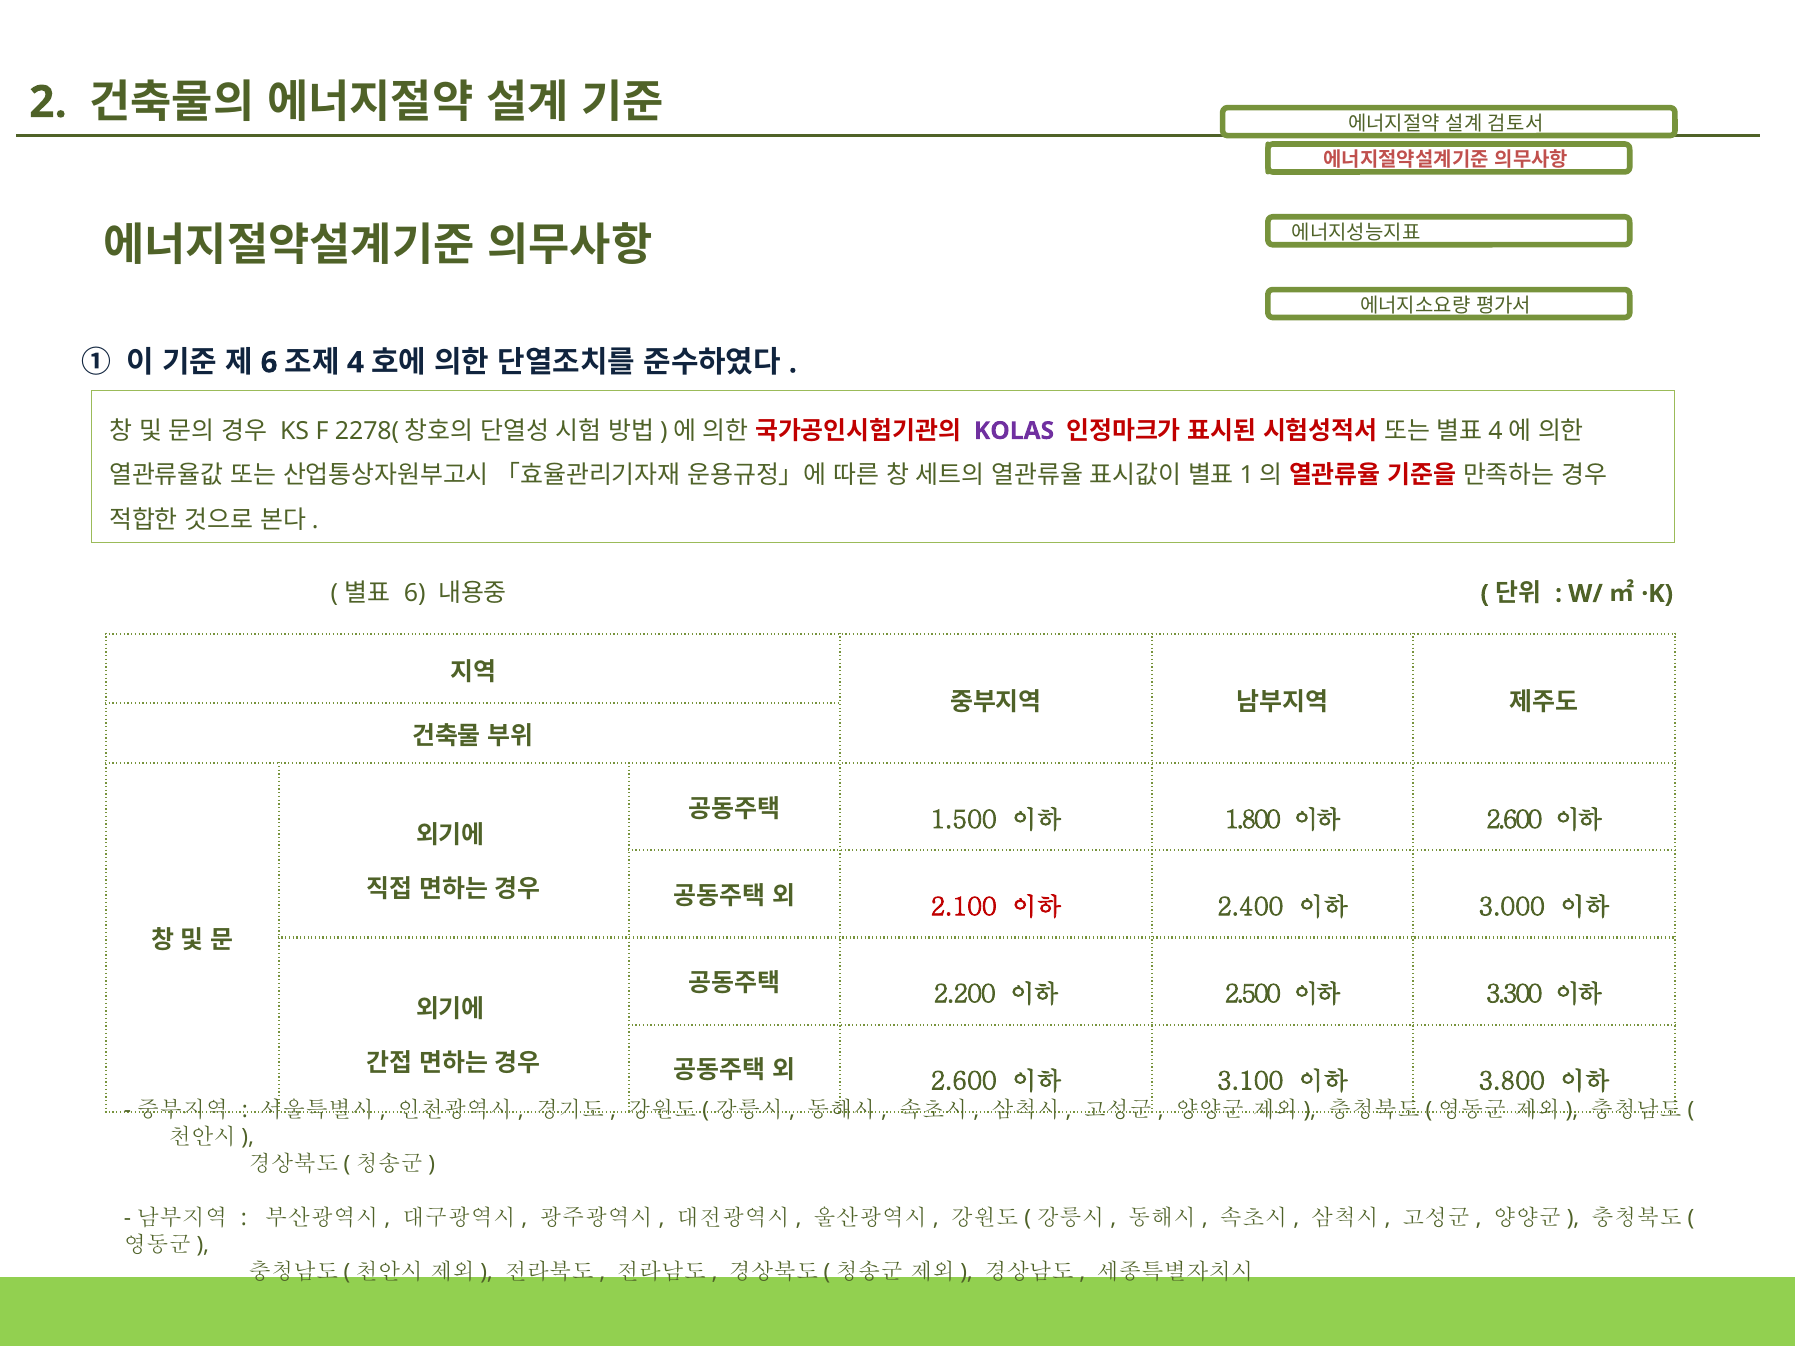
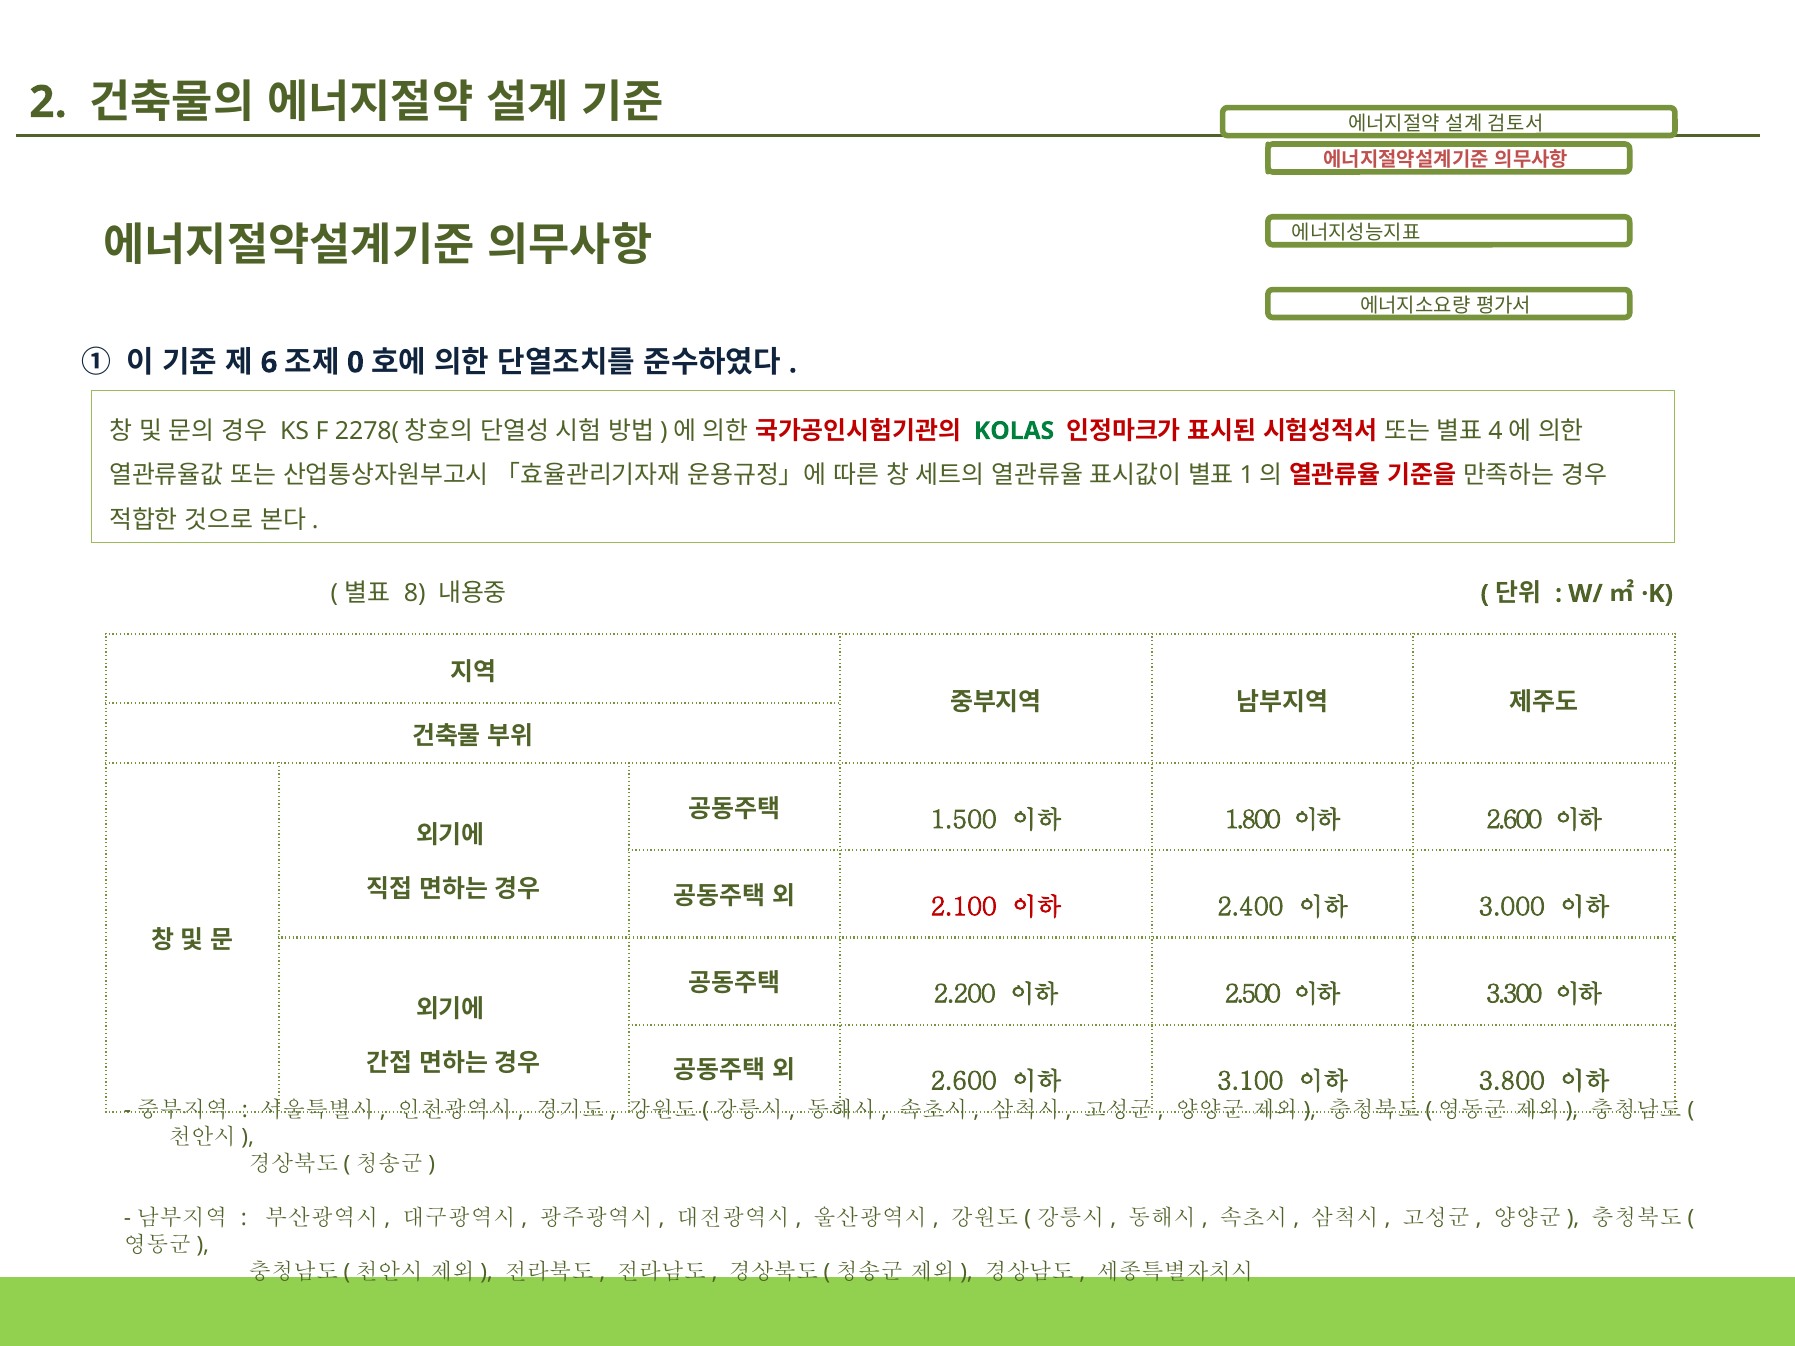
4: 4 -> 0
KOLAS colour: purple -> green
6 at (415, 594): 6 -> 8
